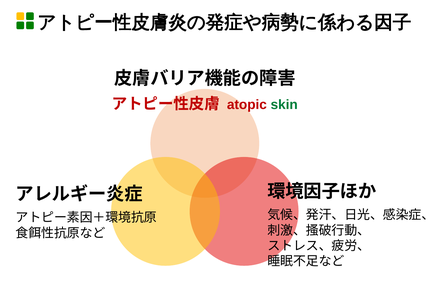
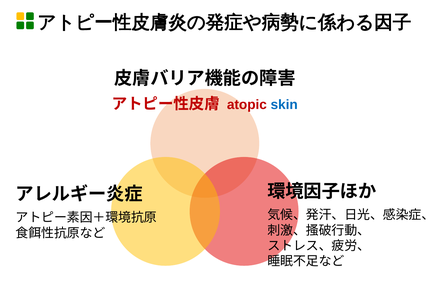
skin colour: green -> blue
